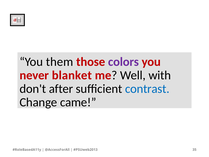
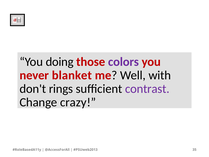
them: them -> doing
after: after -> rings
contrast colour: blue -> purple
came: came -> crazy
